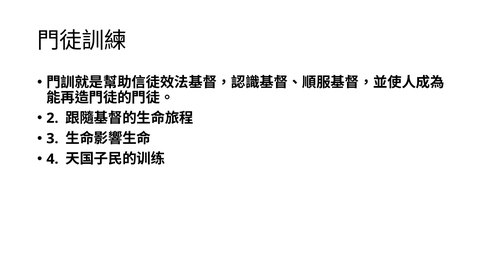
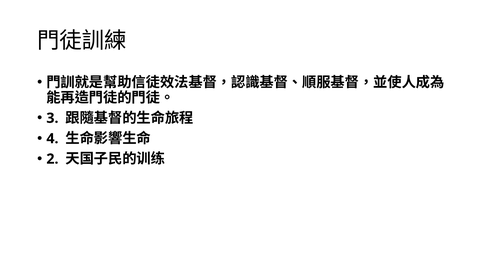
2: 2 -> 3
3: 3 -> 4
4: 4 -> 2
